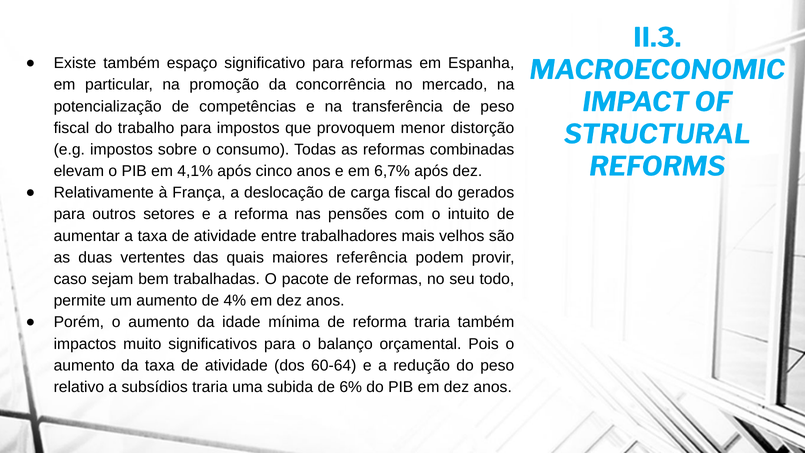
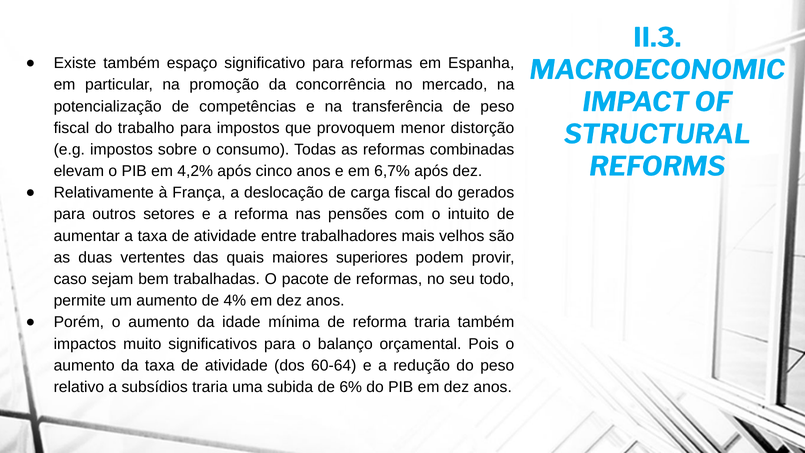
4,1%: 4,1% -> 4,2%
referência: referência -> superiores
